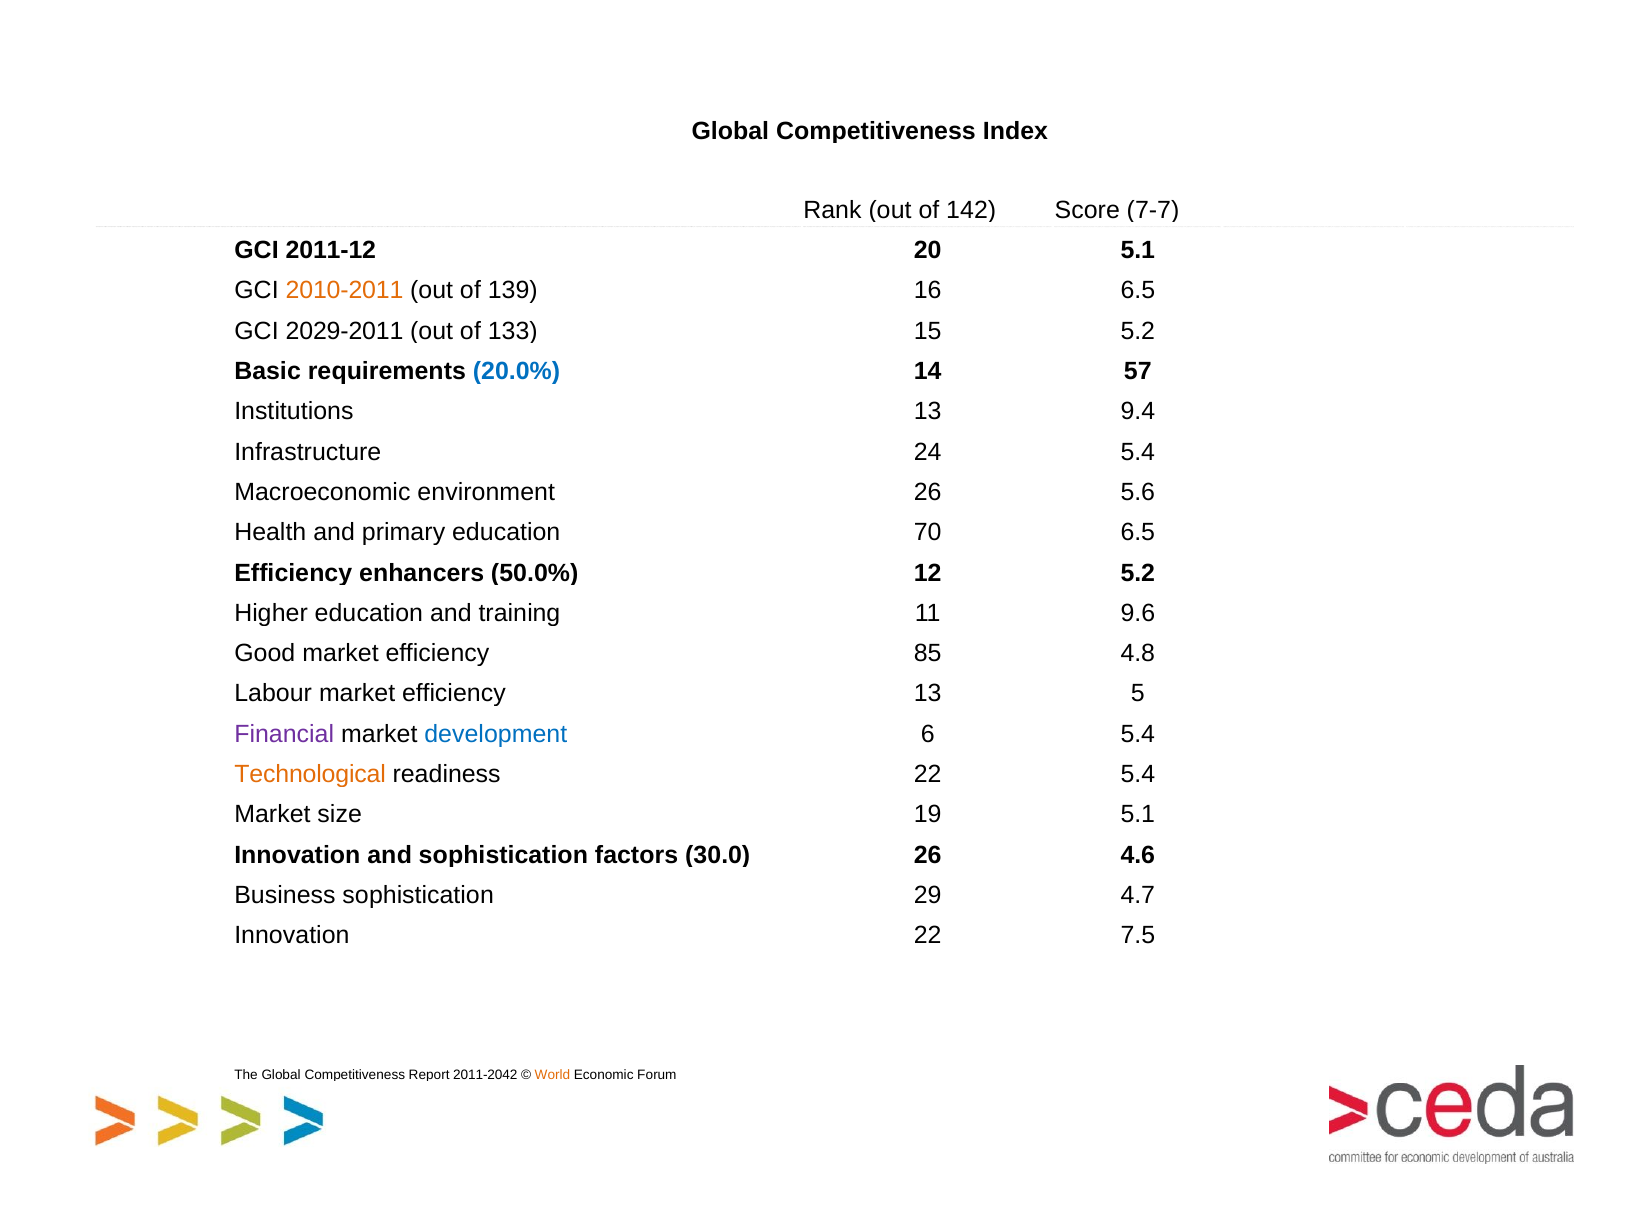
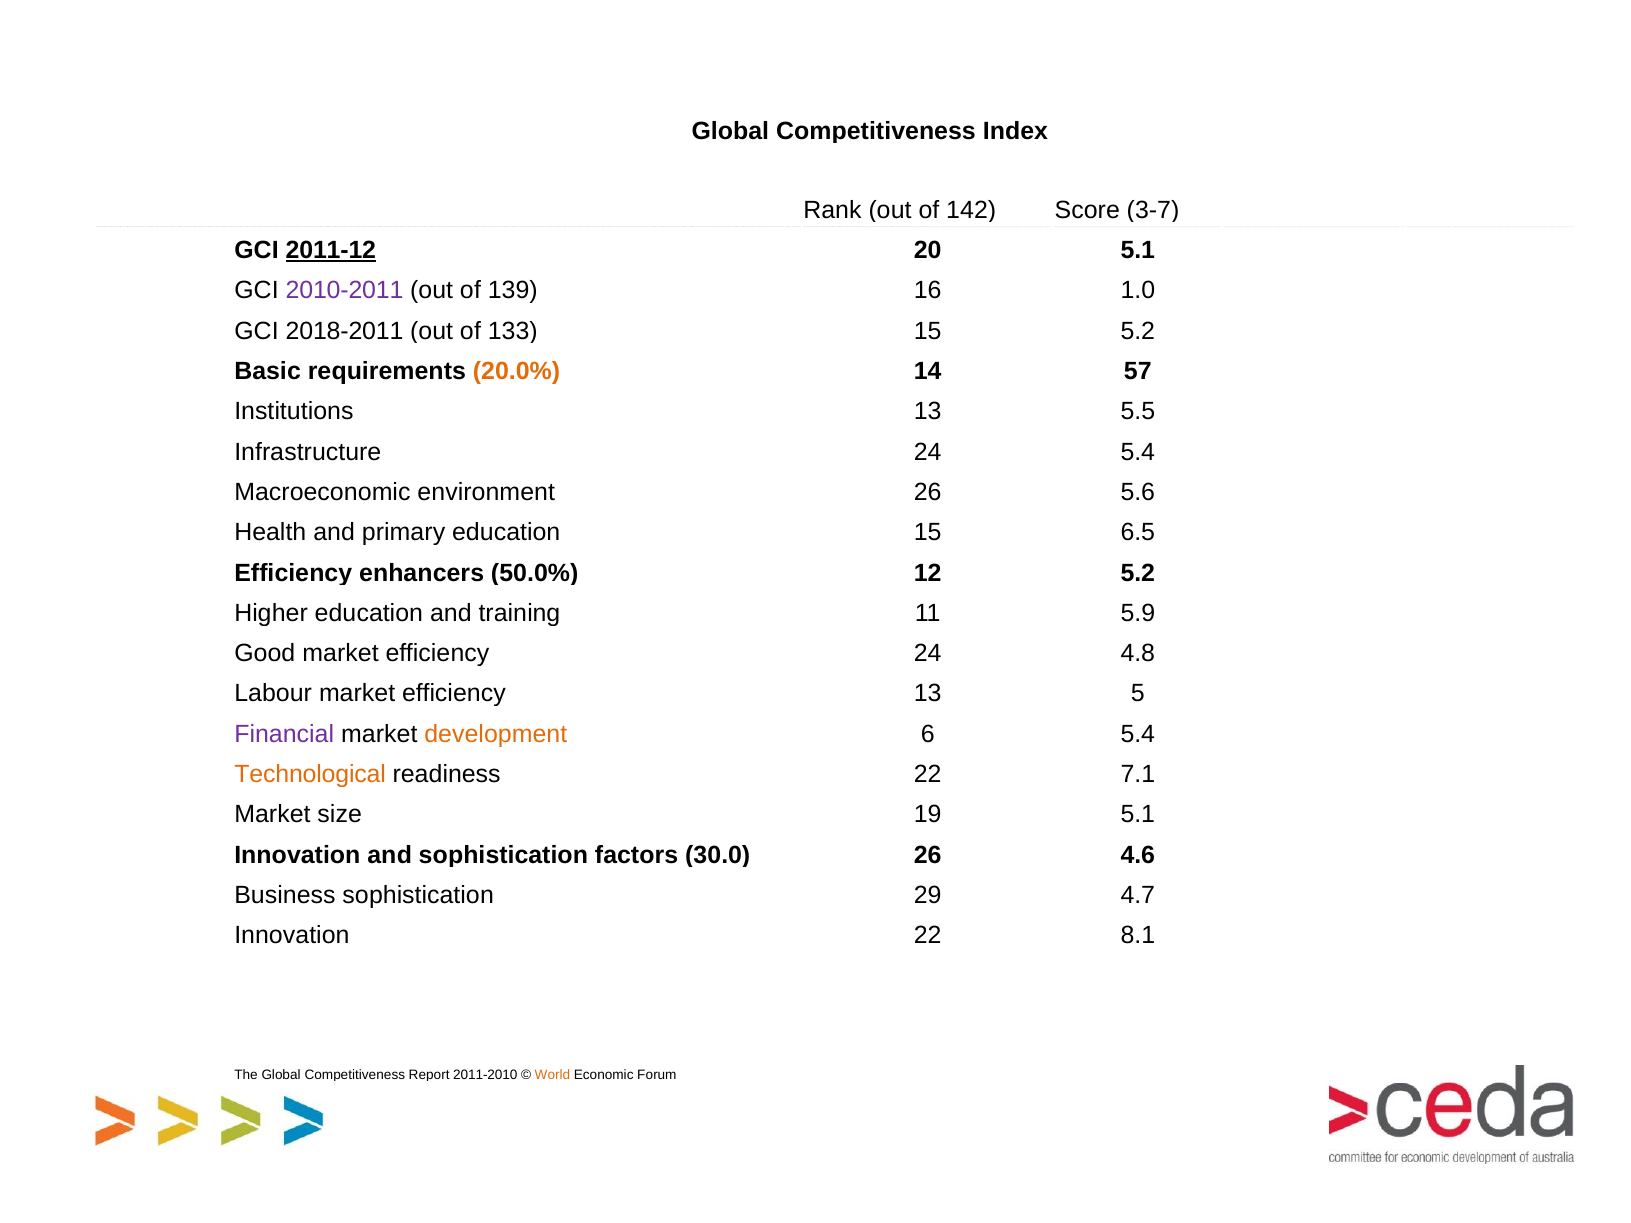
7-7: 7-7 -> 3-7
2011-12 underline: none -> present
2010-2011 colour: orange -> purple
16 6.5: 6.5 -> 1.0
2029-2011: 2029-2011 -> 2018-2011
20.0% colour: blue -> orange
9.4: 9.4 -> 5.5
education 70: 70 -> 15
9.6: 9.6 -> 5.9
efficiency 85: 85 -> 24
development colour: blue -> orange
22 5.4: 5.4 -> 7.1
7.5: 7.5 -> 8.1
2011-2042: 2011-2042 -> 2011-2010
